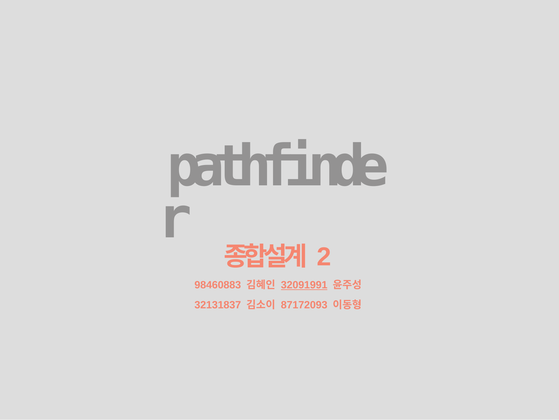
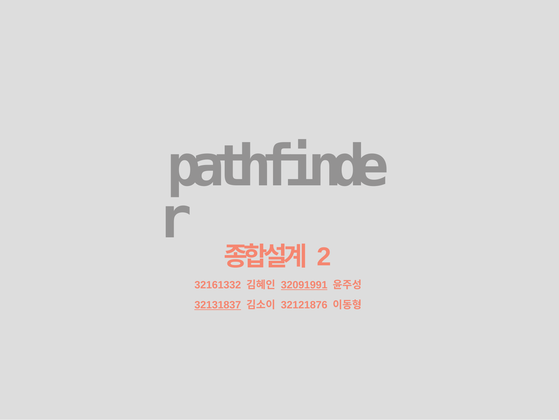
98460883: 98460883 -> 32161332
32131837 underline: none -> present
87172093: 87172093 -> 32121876
